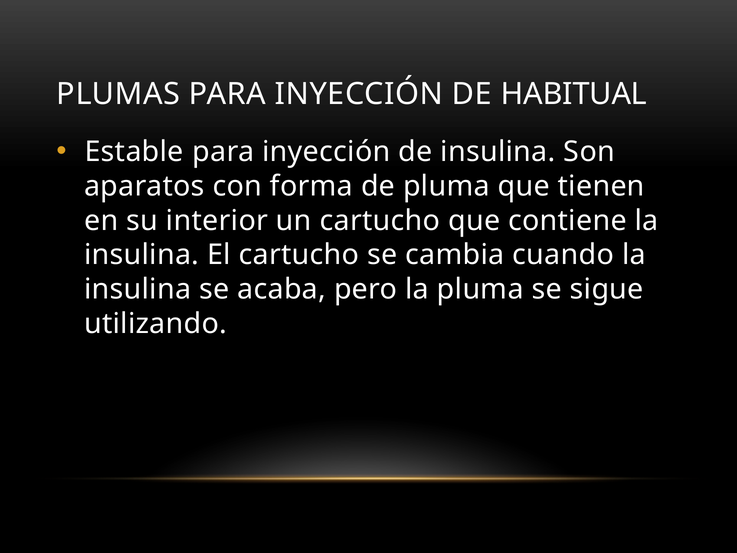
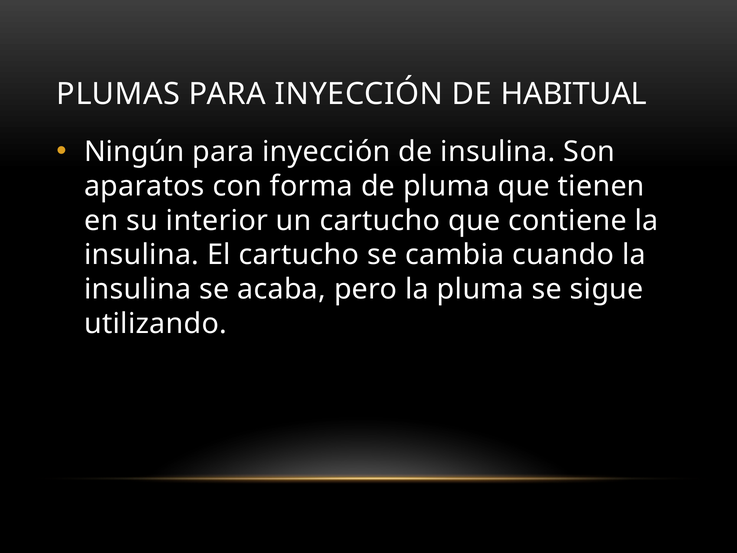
Estable: Estable -> Ningún
